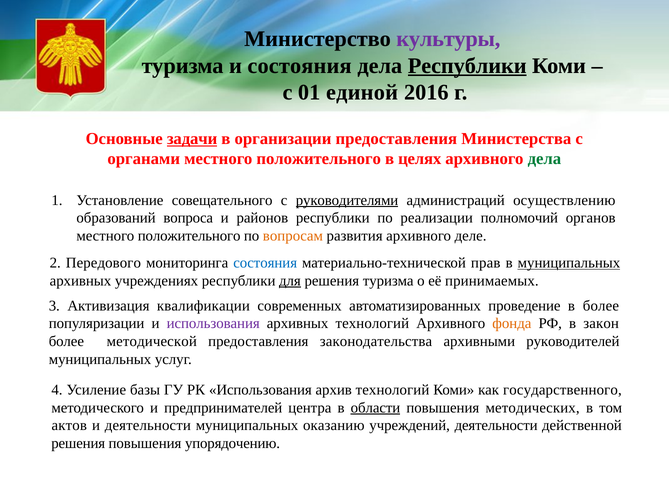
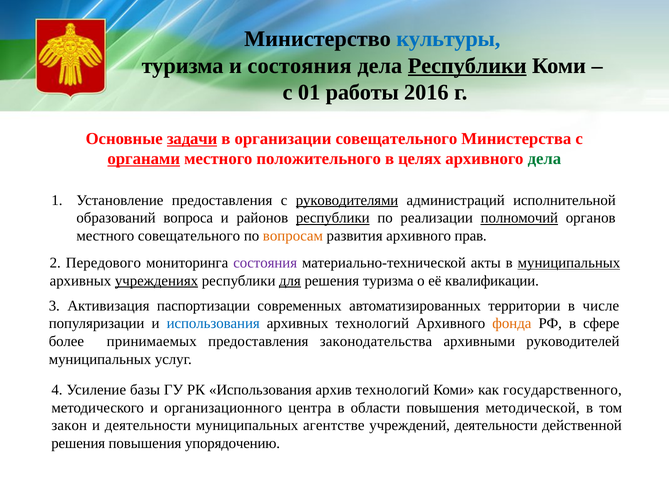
культуры colour: purple -> blue
единой: единой -> работы
организации предоставления: предоставления -> совещательного
органами underline: none -> present
Установление совещательного: совещательного -> предоставления
осуществлению: осуществлению -> исполнительной
республики at (333, 218) underline: none -> present
полномочий underline: none -> present
положительного at (189, 236): положительного -> совещательного
деле: деле -> прав
состояния at (265, 263) colour: blue -> purple
прав: прав -> акты
учреждениях underline: none -> present
принимаемых: принимаемых -> квалификации
квалификации: квалификации -> паспортизации
проведение: проведение -> территории
в более: более -> числе
использования at (213, 324) colour: purple -> blue
закон: закон -> сфере
методической: методической -> принимаемых
предпринимателей: предпринимателей -> организационного
области underline: present -> none
методических: методических -> методической
актов: актов -> закон
оказанию: оказанию -> агентстве
